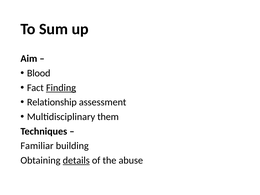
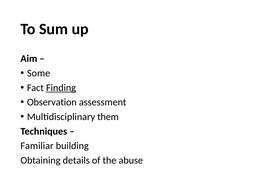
Blood: Blood -> Some
Relationship: Relationship -> Observation
details underline: present -> none
